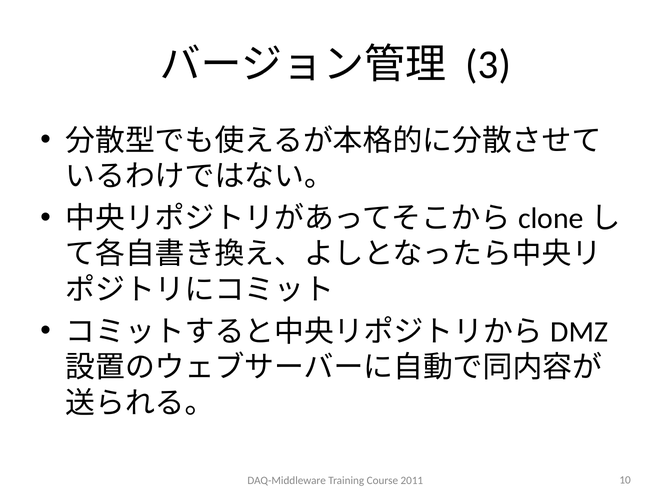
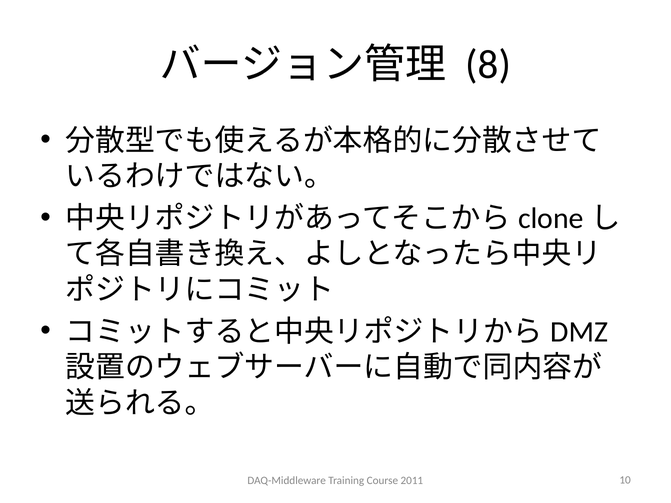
3: 3 -> 8
